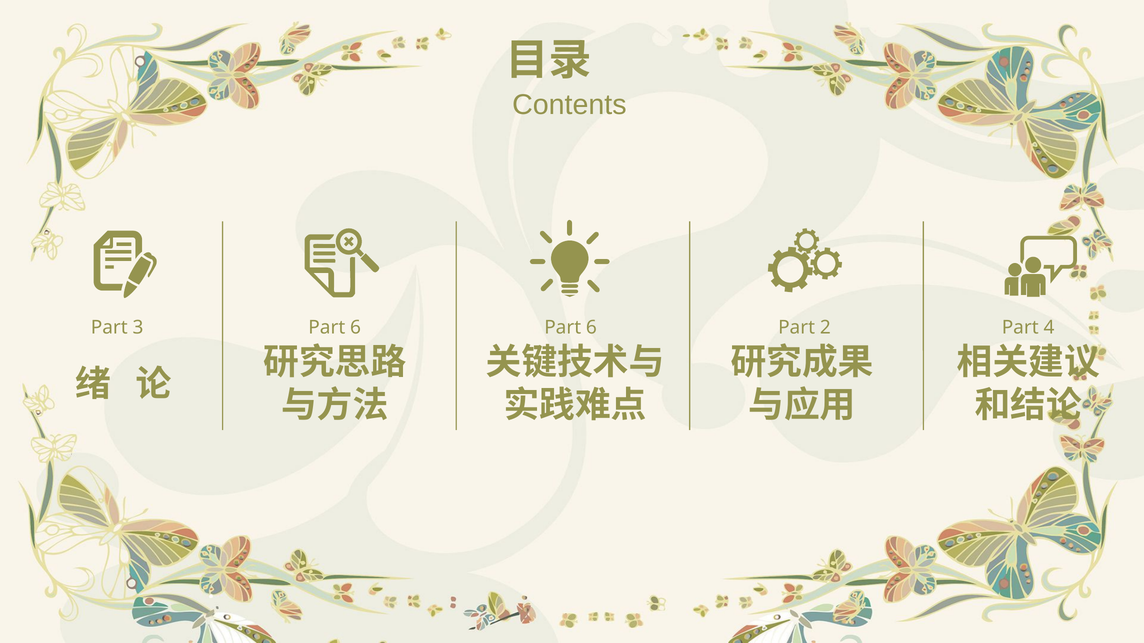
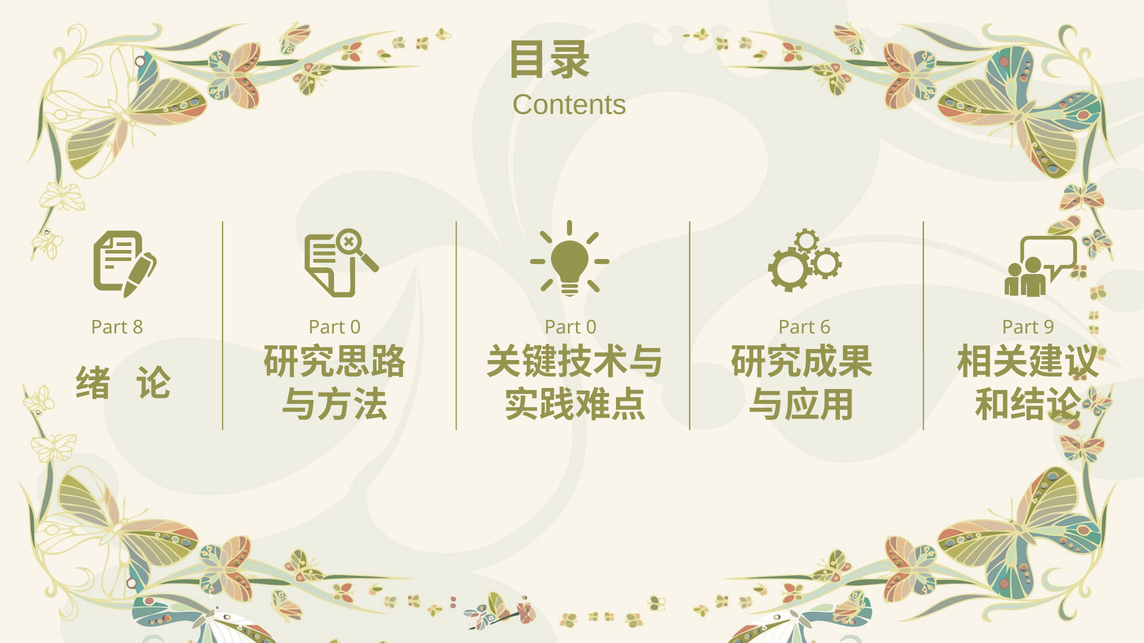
3: 3 -> 8
6 at (356, 328): 6 -> 0
6 at (591, 328): 6 -> 0
2: 2 -> 6
4: 4 -> 9
